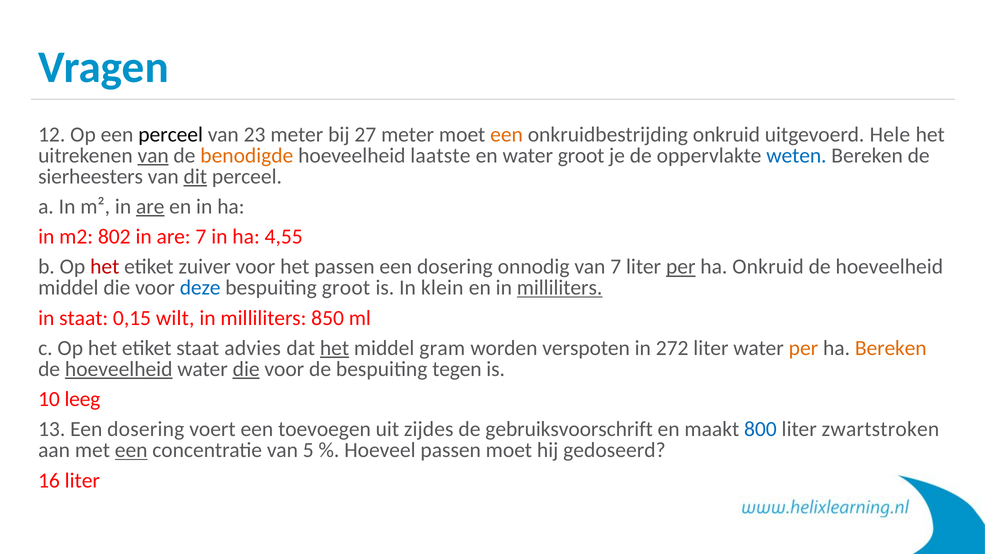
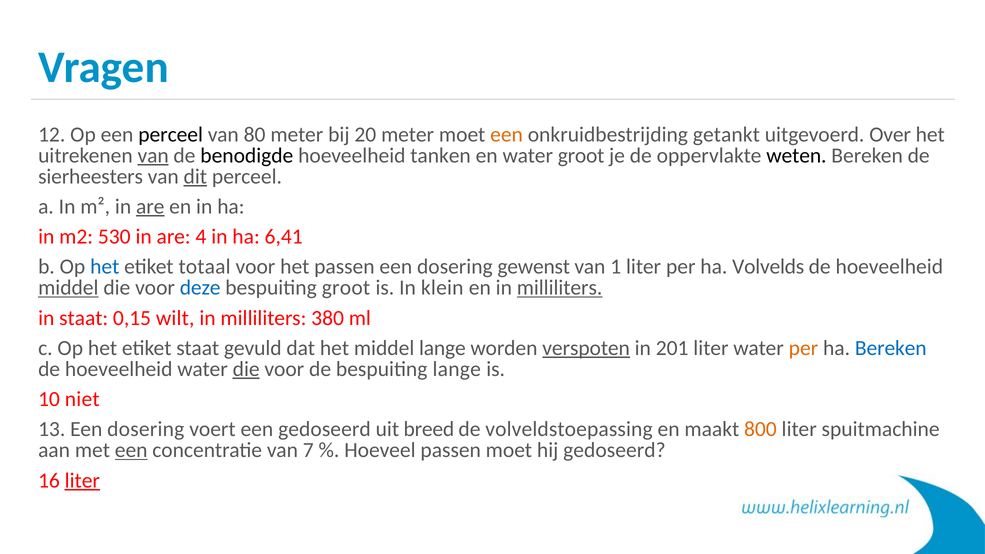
23: 23 -> 80
27: 27 -> 20
onkruidbestrijding onkruid: onkruid -> getankt
Hele: Hele -> Over
benodigde colour: orange -> black
laatste: laatste -> tanken
weten colour: blue -> black
802: 802 -> 530
are 7: 7 -> 4
4,55: 4,55 -> 6,41
het at (105, 267) colour: red -> blue
zuiver: zuiver -> totaal
onnodig: onnodig -> gewenst
van 7: 7 -> 1
per at (681, 267) underline: present -> none
ha Onkruid: Onkruid -> Volvelds
middel at (68, 288) underline: none -> present
850: 850 -> 380
advies: advies -> gevuld
het at (335, 348) underline: present -> none
middel gram: gram -> lange
verspoten underline: none -> present
272: 272 -> 201
Bereken at (891, 348) colour: orange -> blue
hoeveelheid at (119, 369) underline: present -> none
bespuiting tegen: tegen -> lange
leeg: leeg -> niet
een toevoegen: toevoegen -> gedoseerd
zijdes: zijdes -> breed
gebruiksvoorschrift: gebruiksvoorschrift -> volveldstoepassing
800 colour: blue -> orange
zwartstroken: zwartstroken -> spuitmachine
5: 5 -> 7
liter at (82, 481) underline: none -> present
